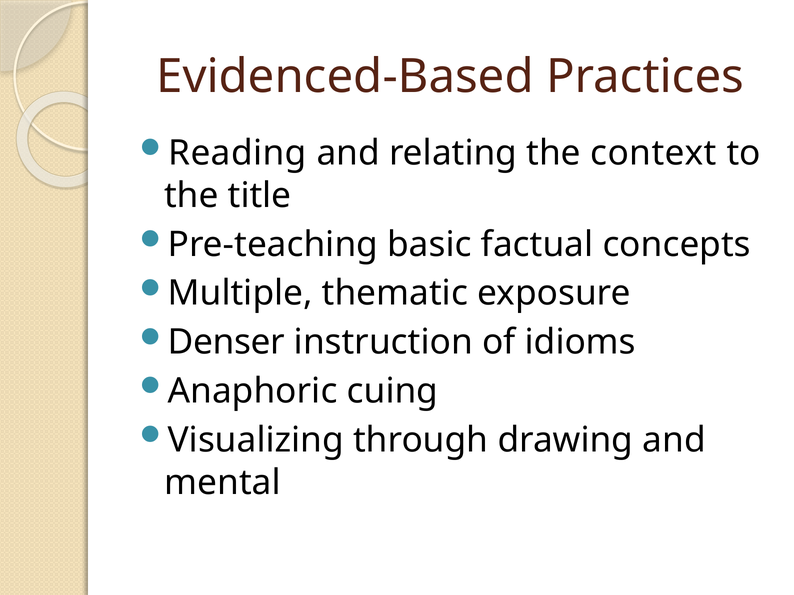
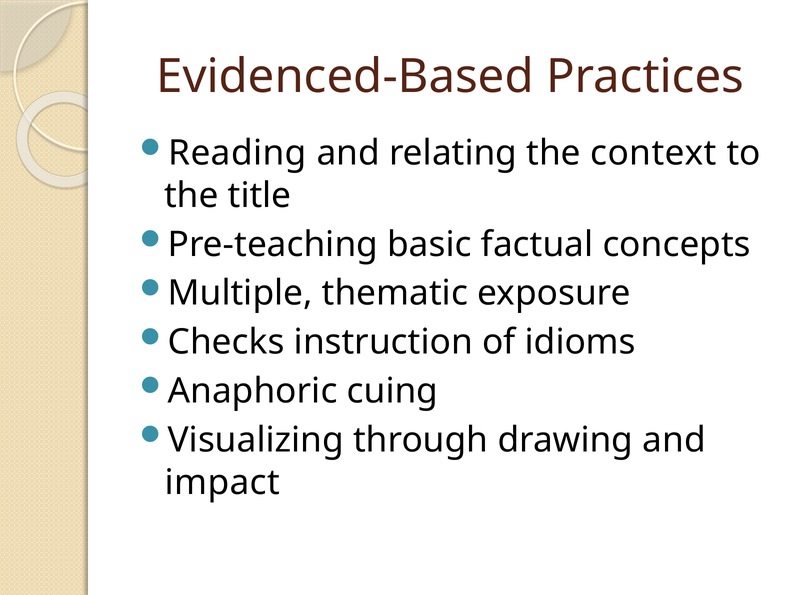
Denser: Denser -> Checks
mental: mental -> impact
